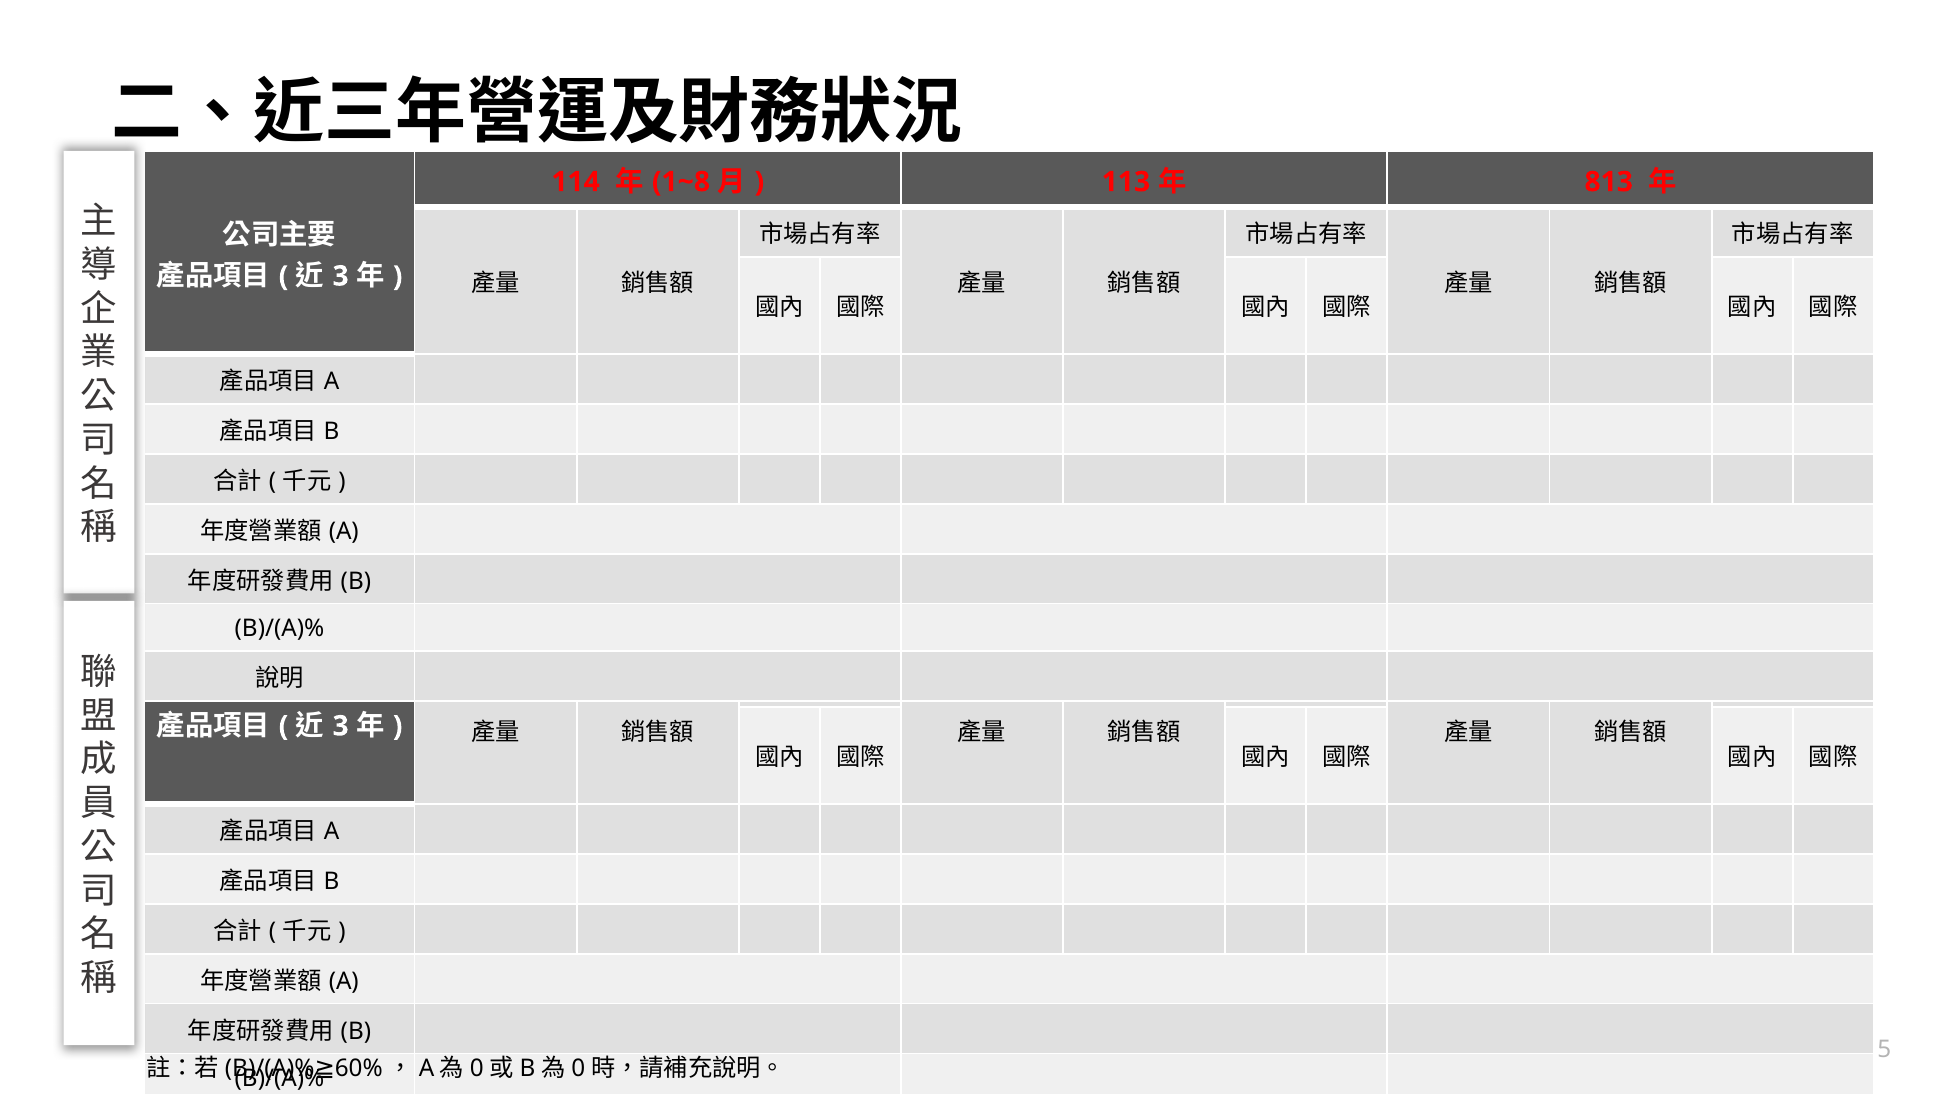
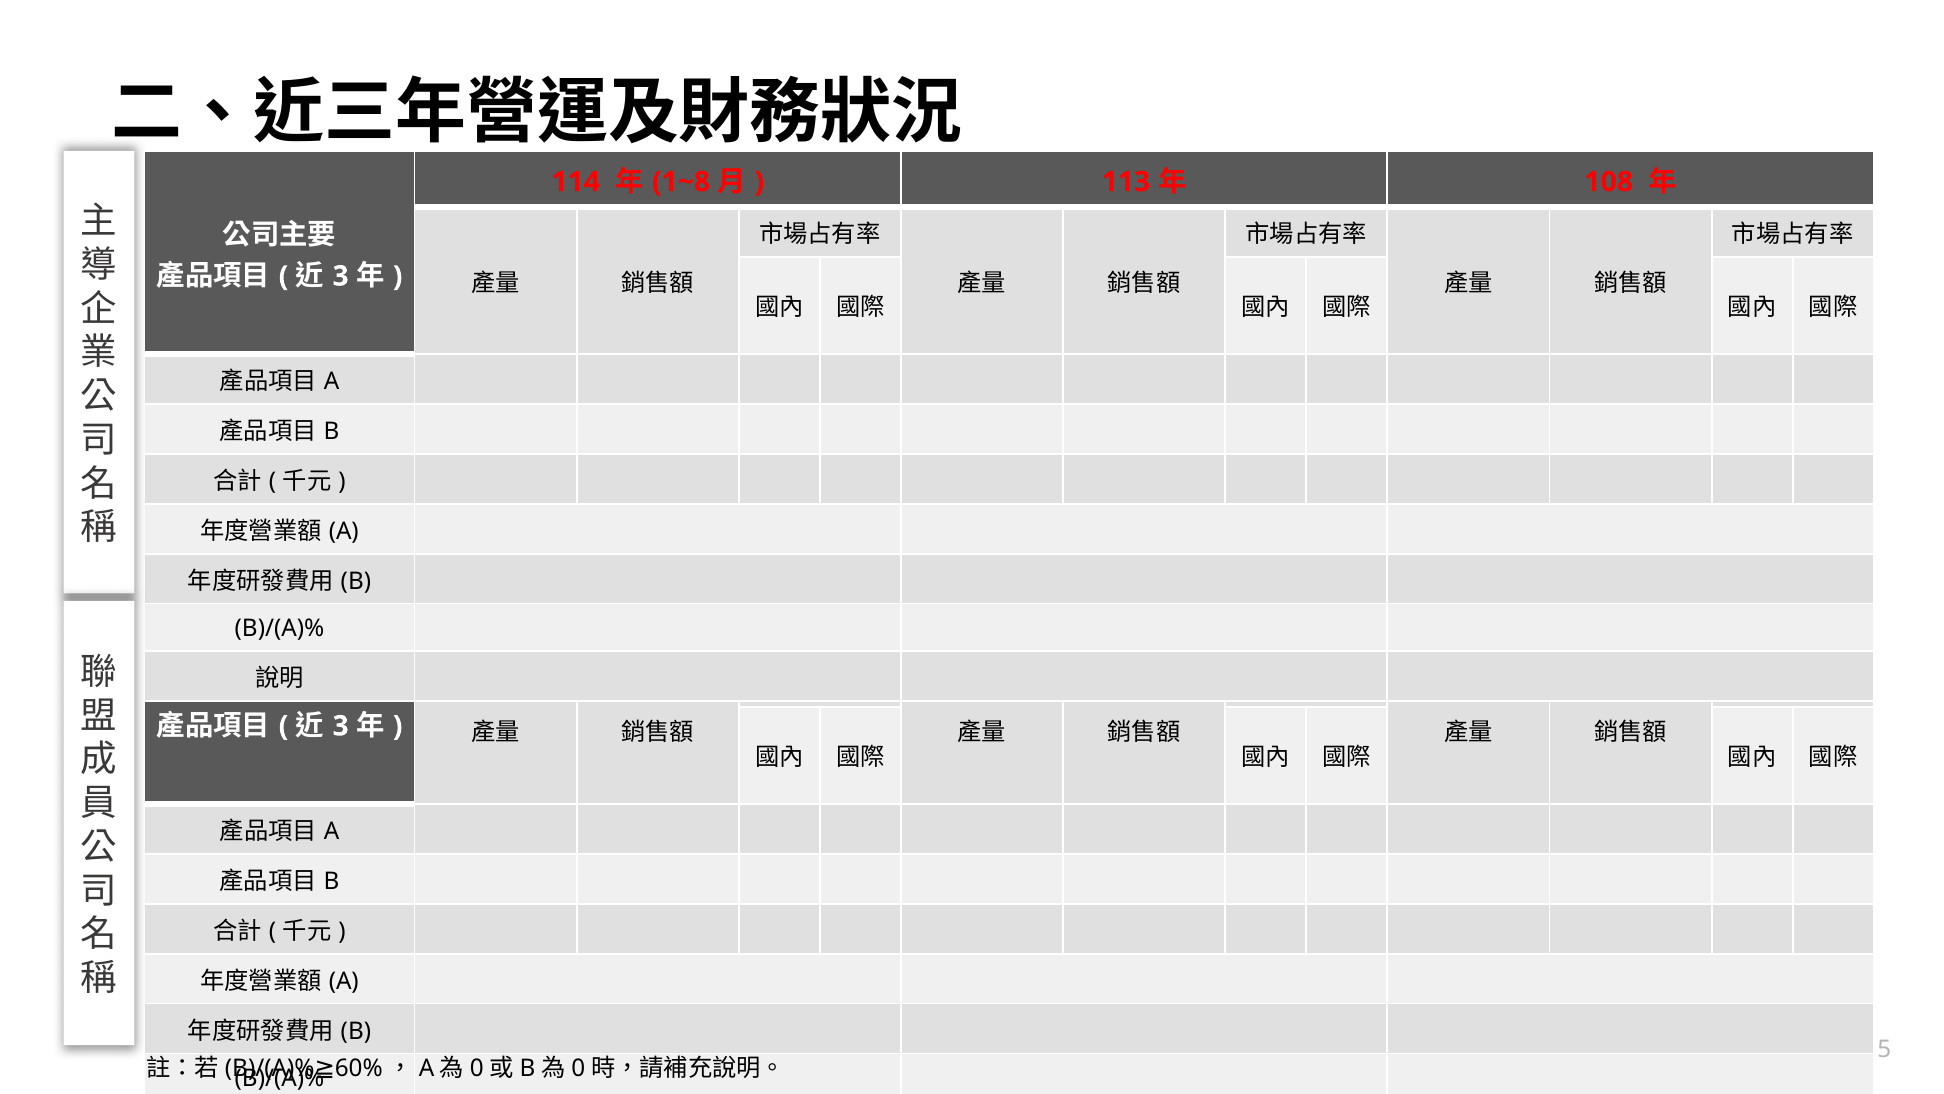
813: 813 -> 108
